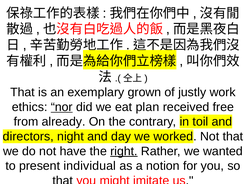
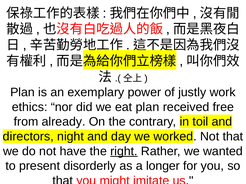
That at (22, 93): That -> Plan
grown: grown -> power
nor underline: present -> none
individual: individual -> disorderly
notion: notion -> longer
